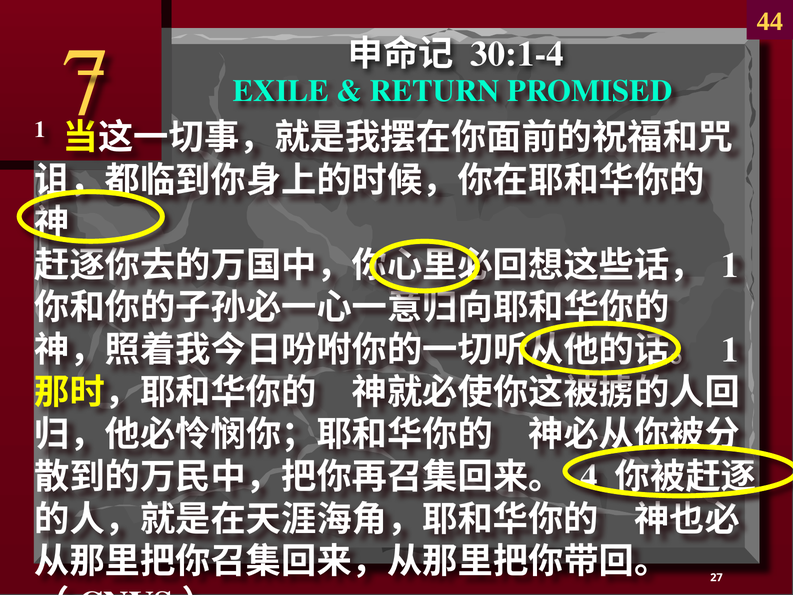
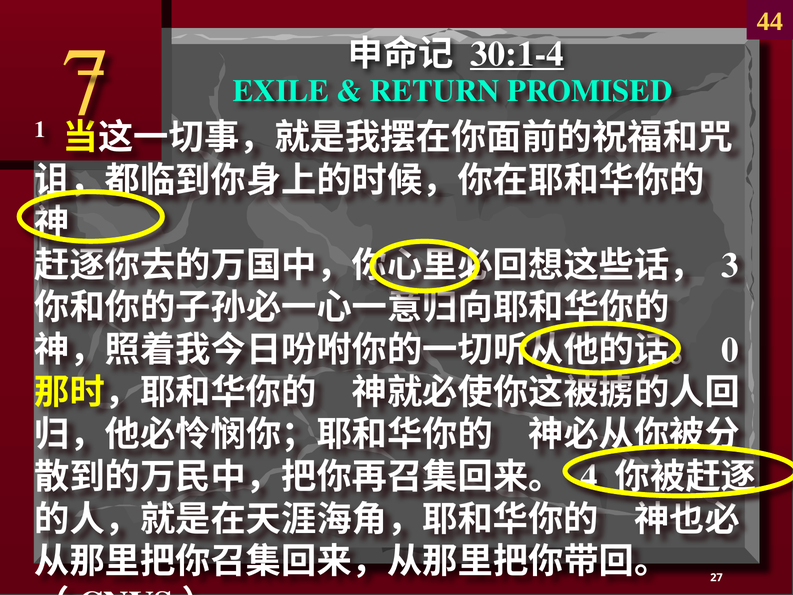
30:1-4 underline: none -> present
1 at (730, 265): 1 -> 3
1 at (730, 350): 1 -> 0
